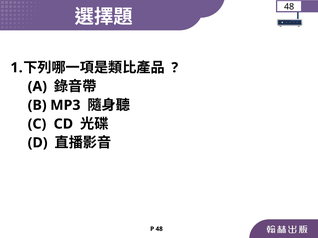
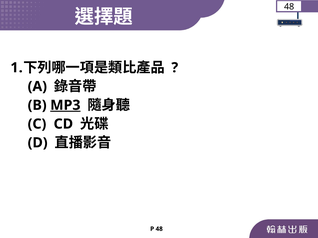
MP3 underline: none -> present
